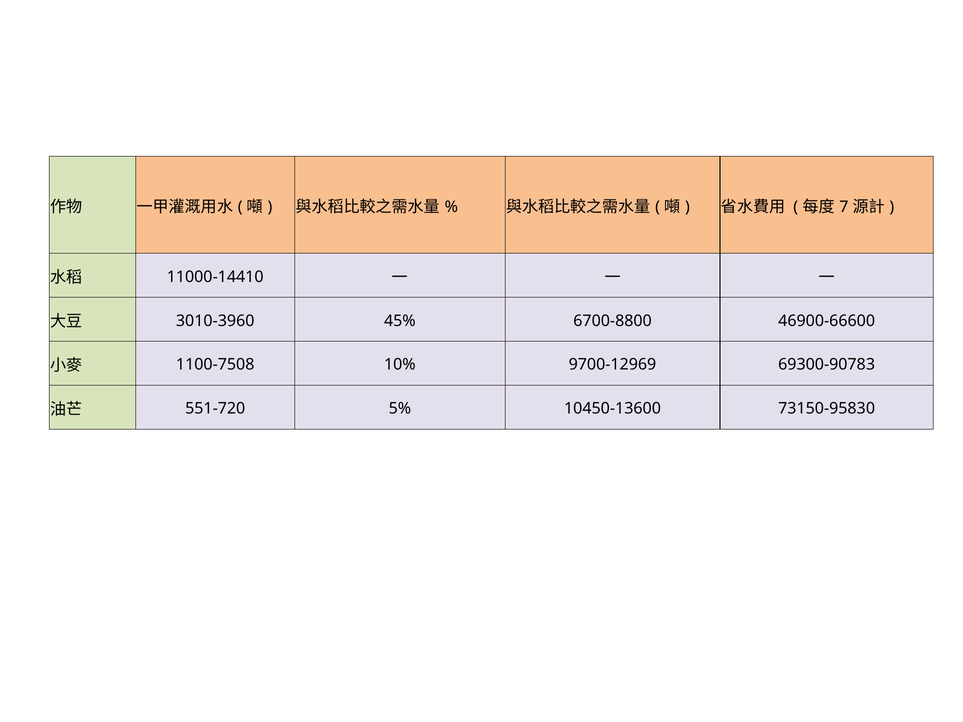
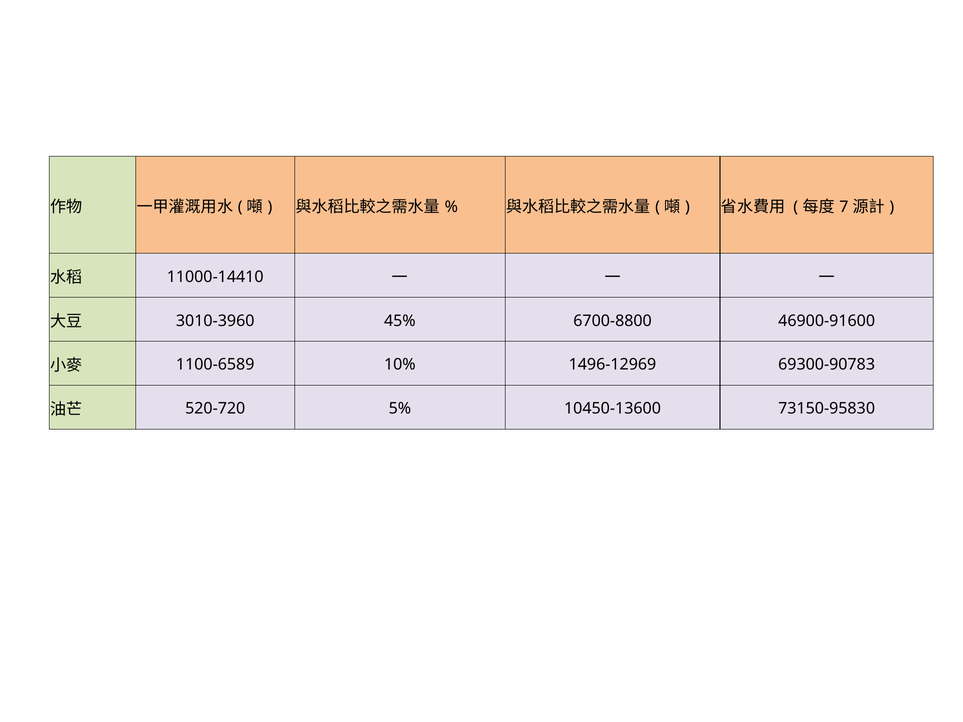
46900-66600: 46900-66600 -> 46900-91600
1100-7508: 1100-7508 -> 1100-6589
9700-12969: 9700-12969 -> 1496-12969
551-720: 551-720 -> 520-720
